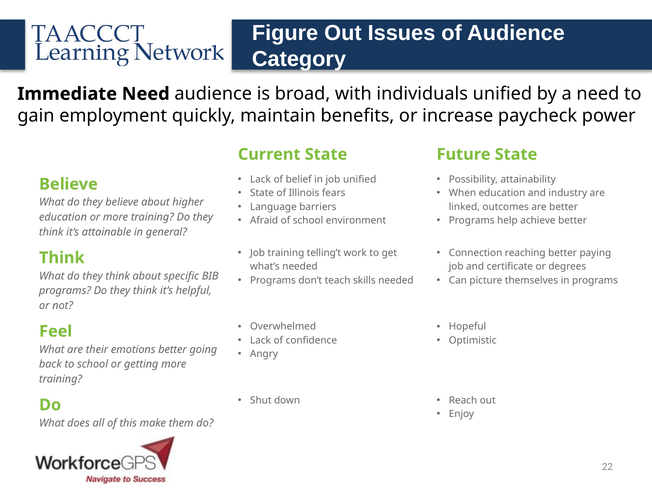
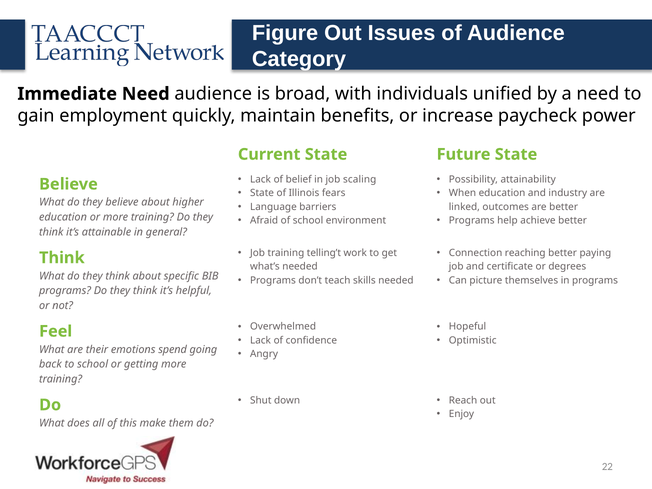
job unified: unified -> scaling
emotions better: better -> spend
